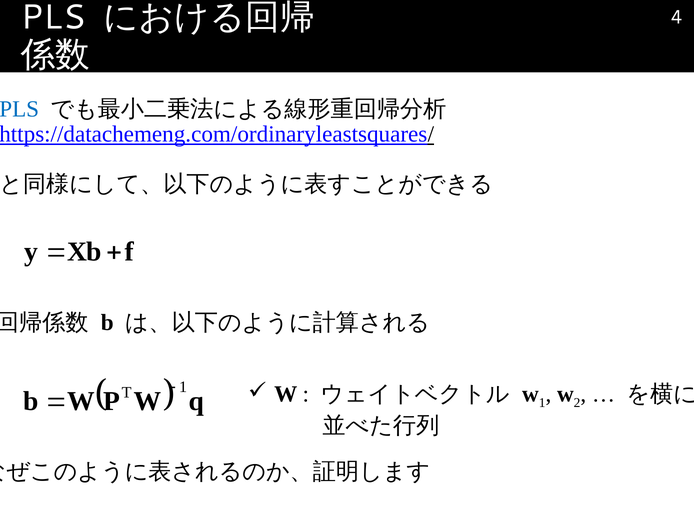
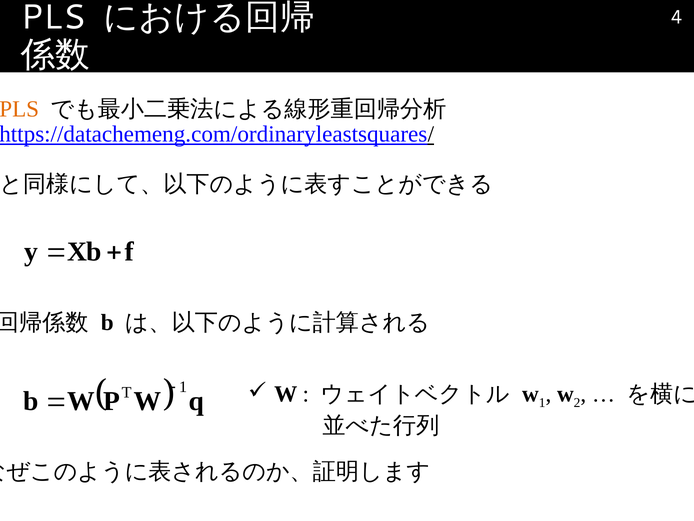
PLS at (19, 109) colour: blue -> orange
